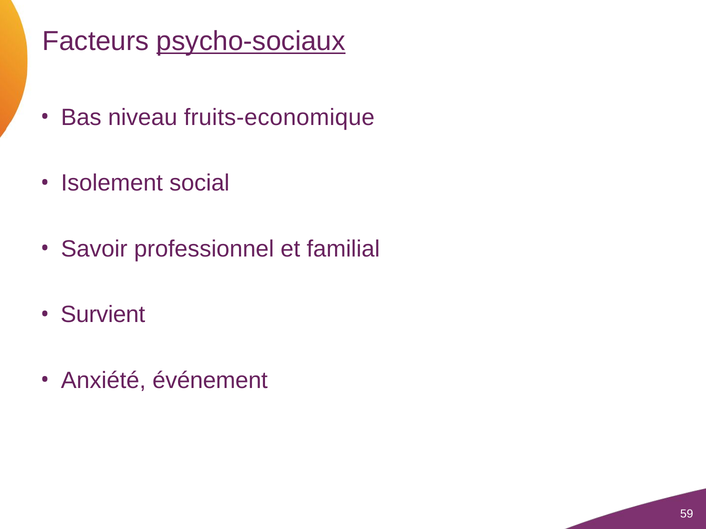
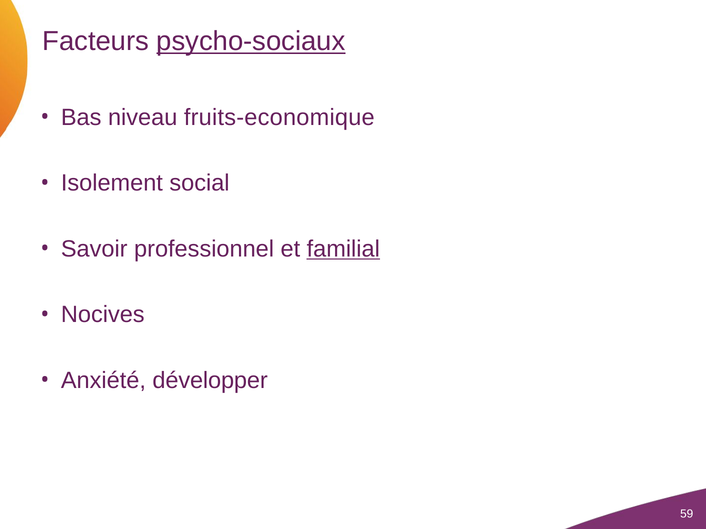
familial underline: none -> present
Survient: Survient -> Nocives
événement: événement -> développer
